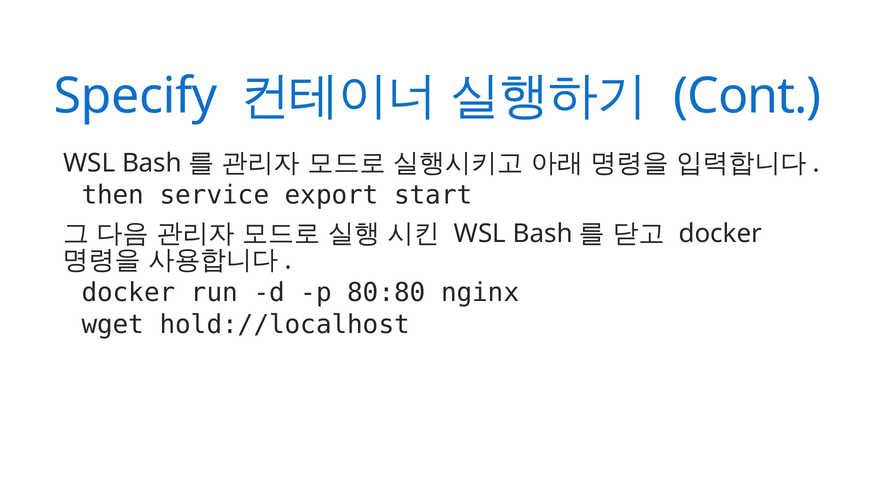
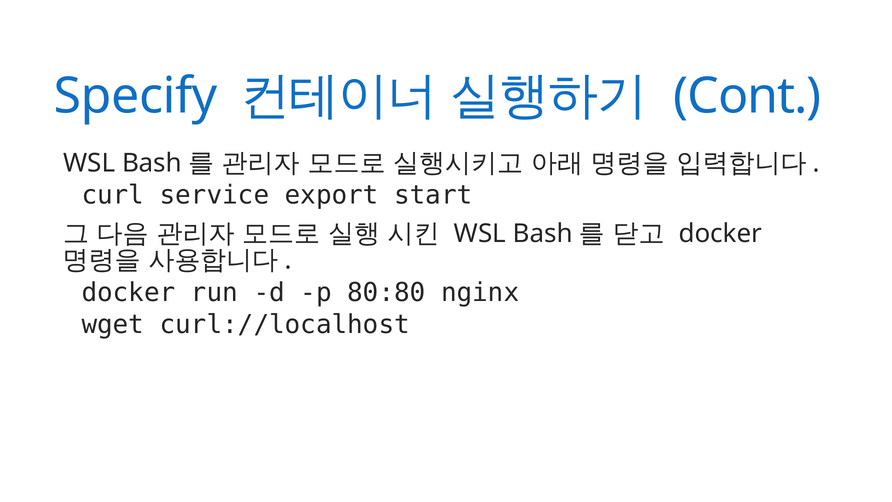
then: then -> curl
hold://localhost: hold://localhost -> curl://localhost
